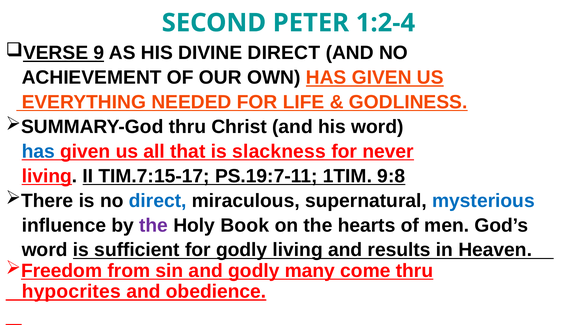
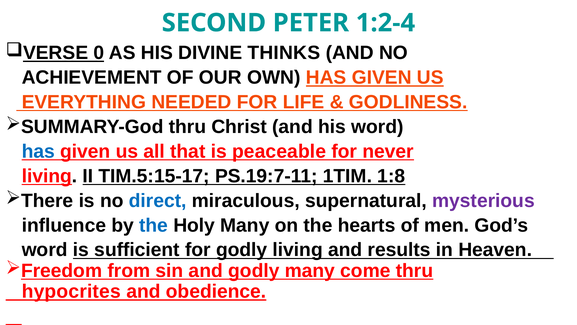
9: 9 -> 0
DIVINE DIRECT: DIRECT -> THINKS
slackness: slackness -> peaceable
TIM.7:15-17: TIM.7:15-17 -> TIM.5:15-17
9:8: 9:8 -> 1:8
mysterious colour: blue -> purple
the at (154, 225) colour: purple -> blue
Holy Book: Book -> Many
